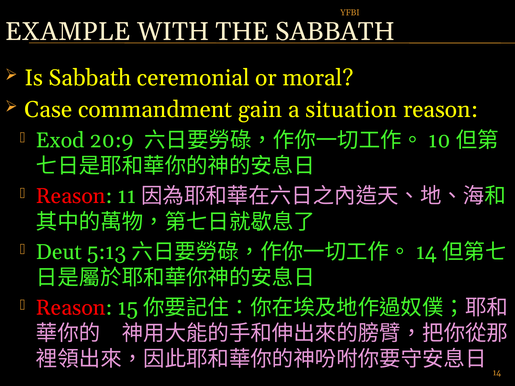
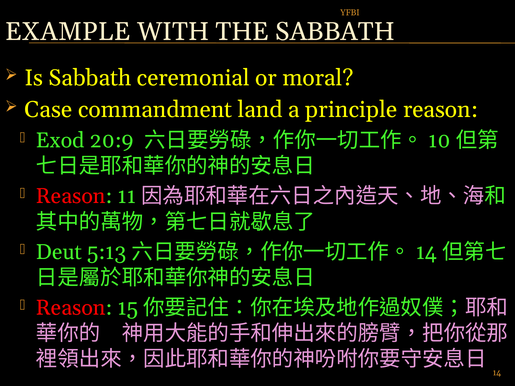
gain: gain -> land
situation: situation -> principle
